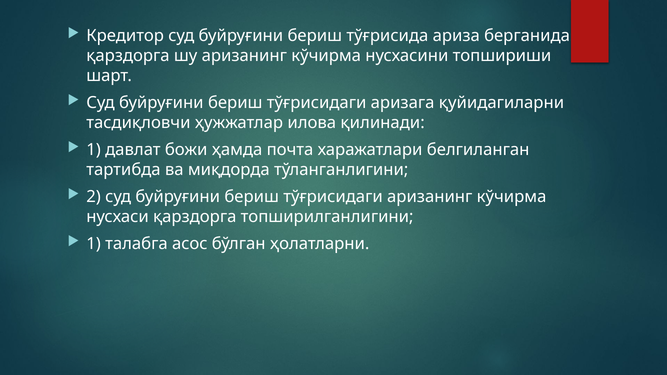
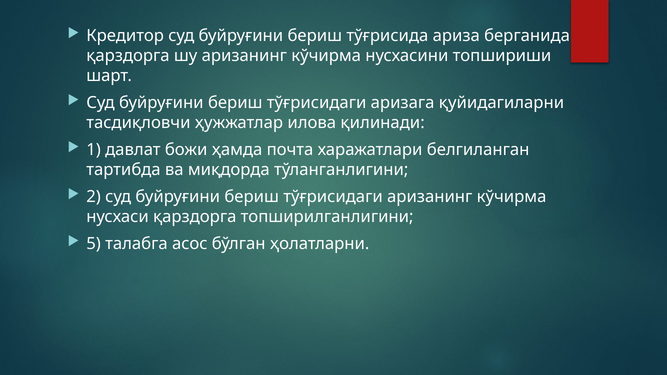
1 at (94, 244): 1 -> 5
